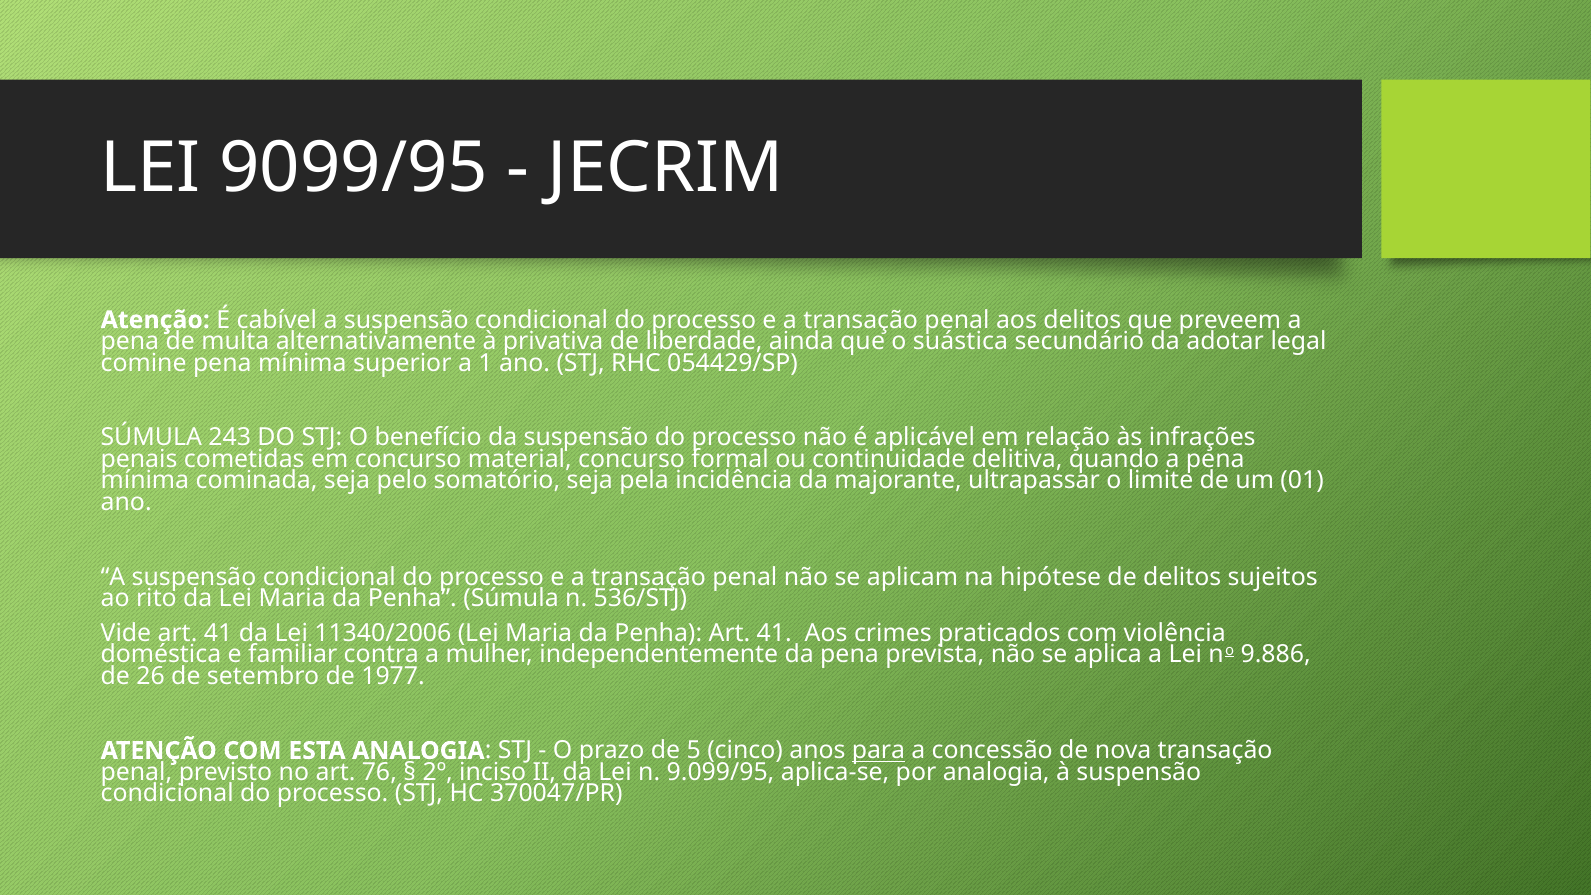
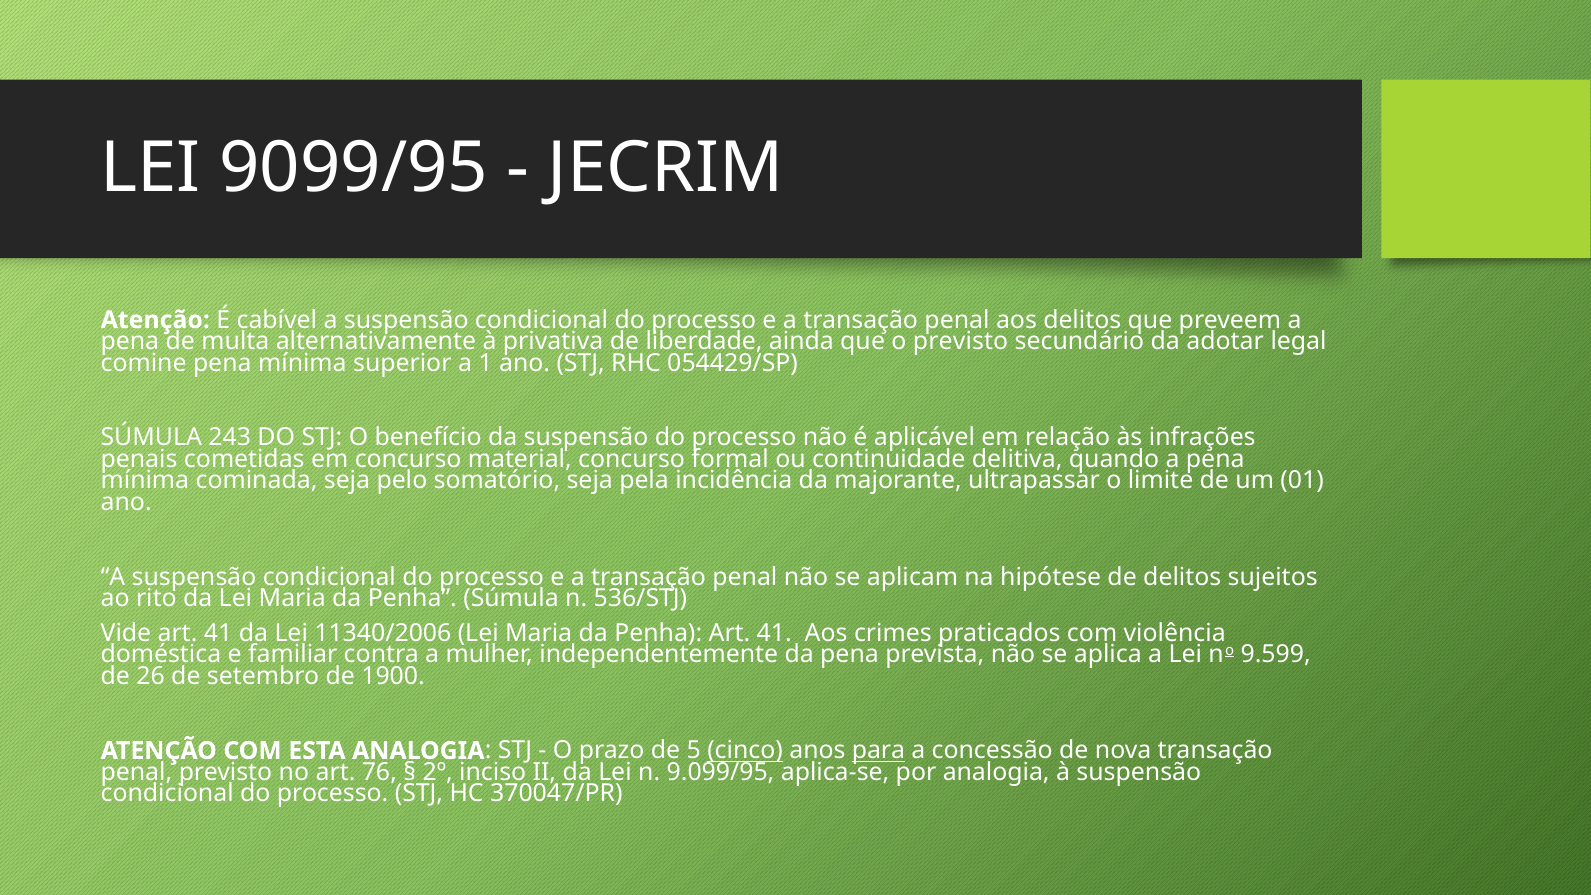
o suástica: suástica -> previsto
9.886: 9.886 -> 9.599
1977: 1977 -> 1900
cinco underline: none -> present
